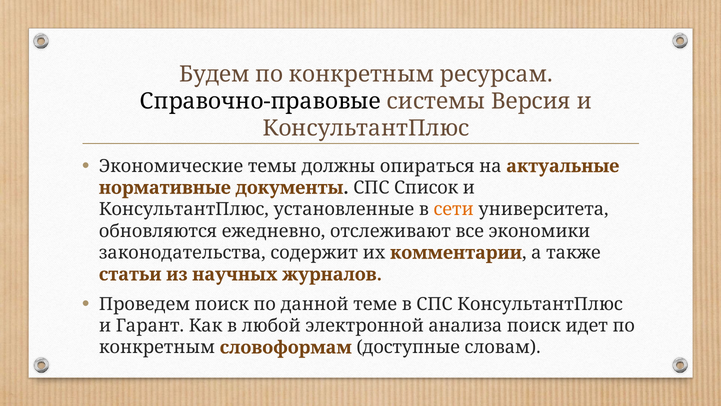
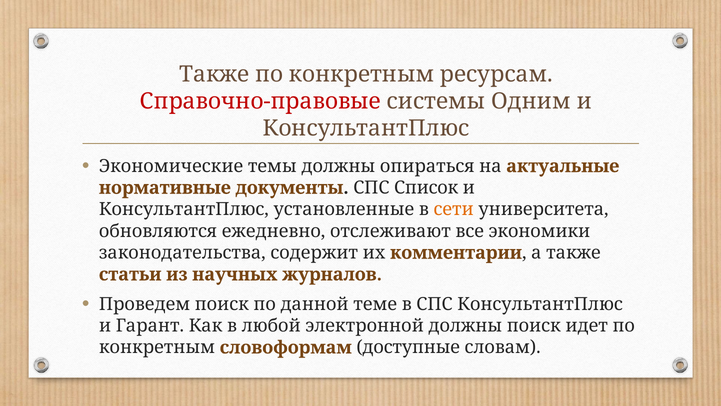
Будем at (214, 74): Будем -> Также
Справочно-правовые colour: black -> red
Версия: Версия -> Одним
электронной анализа: анализа -> должны
